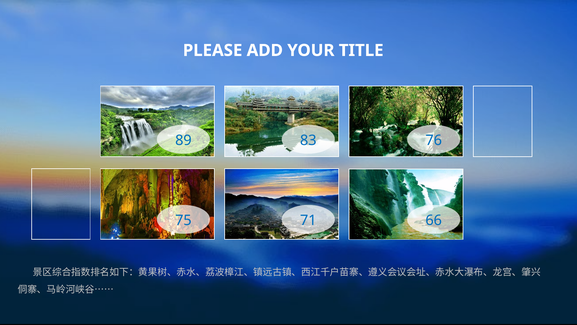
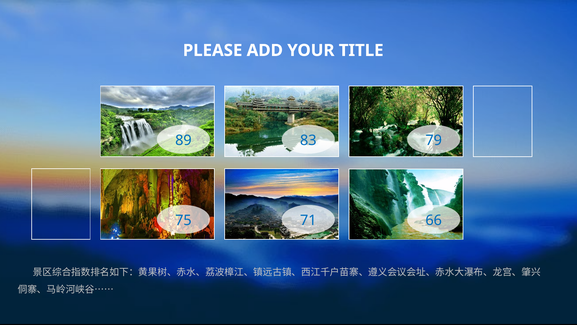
76: 76 -> 79
